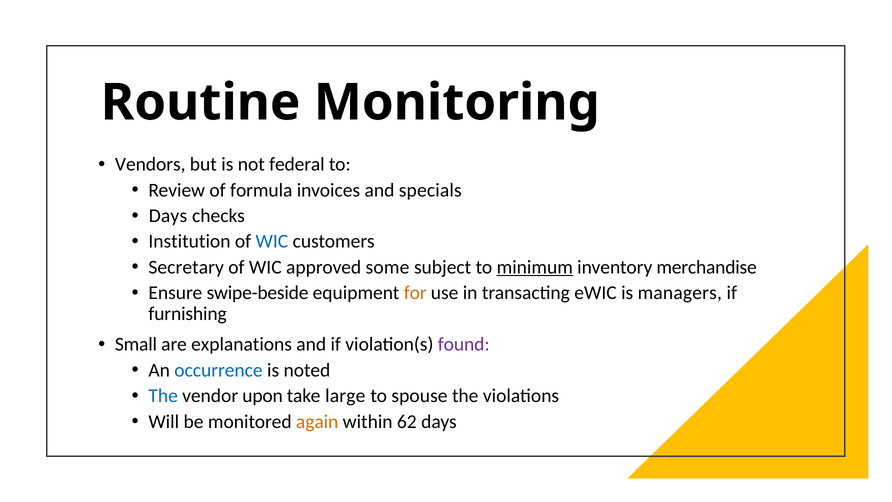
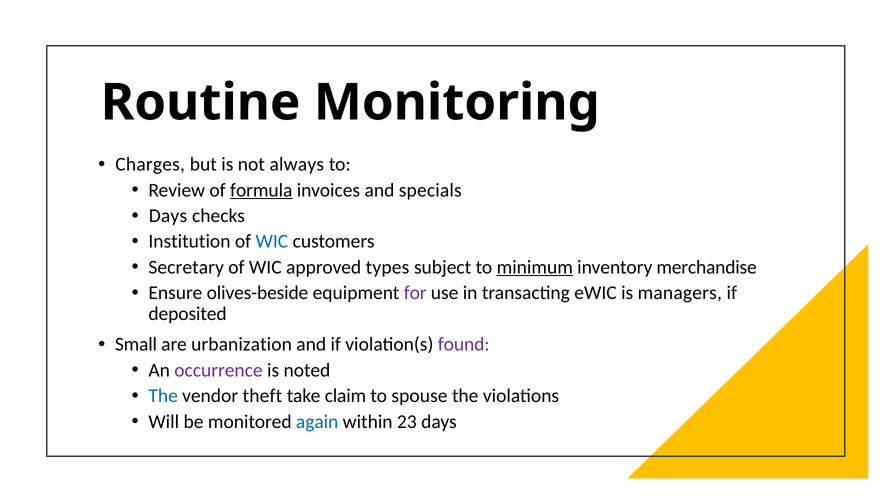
Vendors: Vendors -> Charges
federal: federal -> always
formula underline: none -> present
some: some -> types
swipe-beside: swipe-beside -> olives-beside
for colour: orange -> purple
furnishing: furnishing -> deposited
explanations: explanations -> urbanization
occurrence colour: blue -> purple
upon: upon -> theft
large: large -> claim
again colour: orange -> blue
62: 62 -> 23
